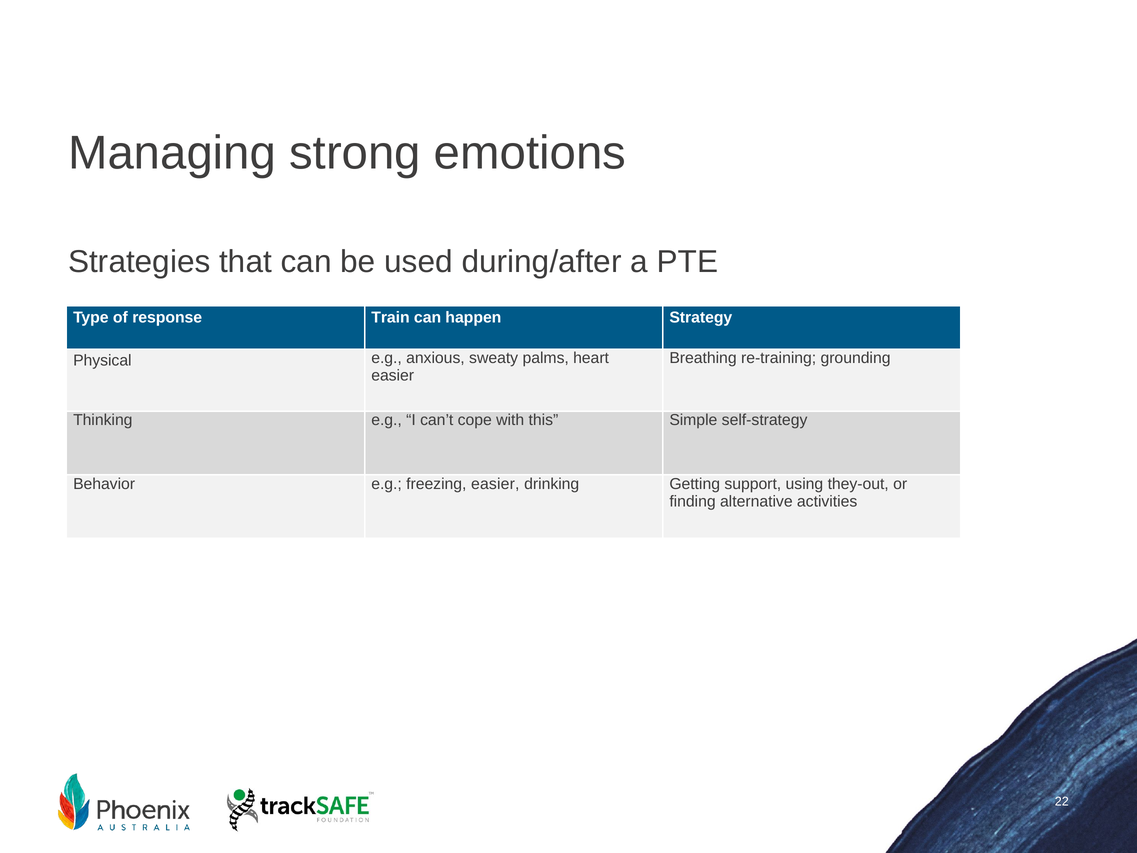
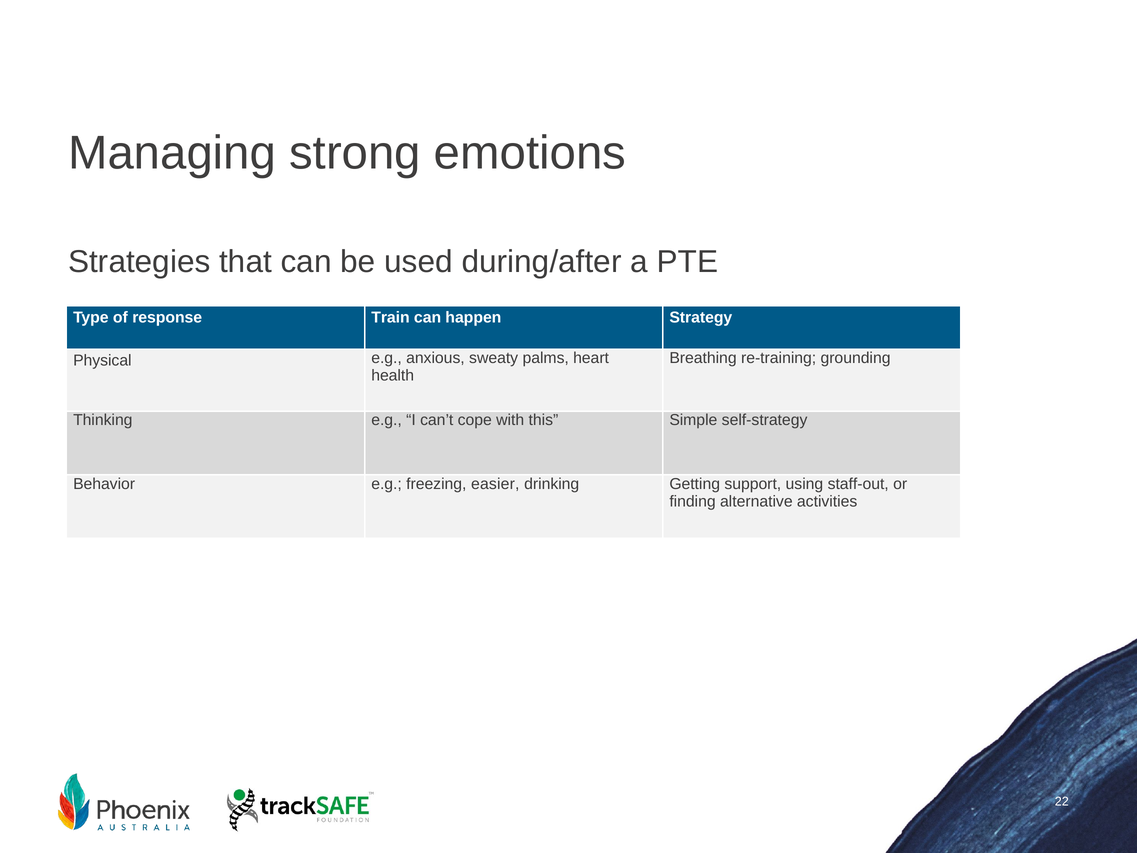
easier at (393, 376): easier -> health
they-out: they-out -> staff-out
